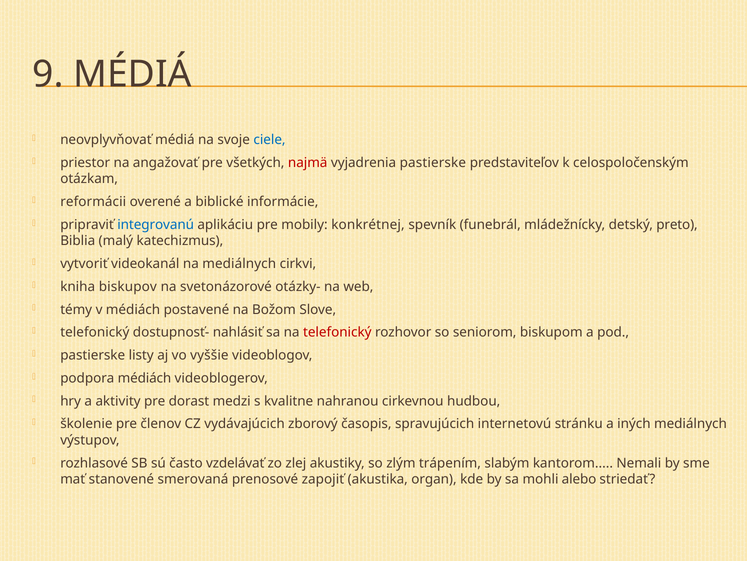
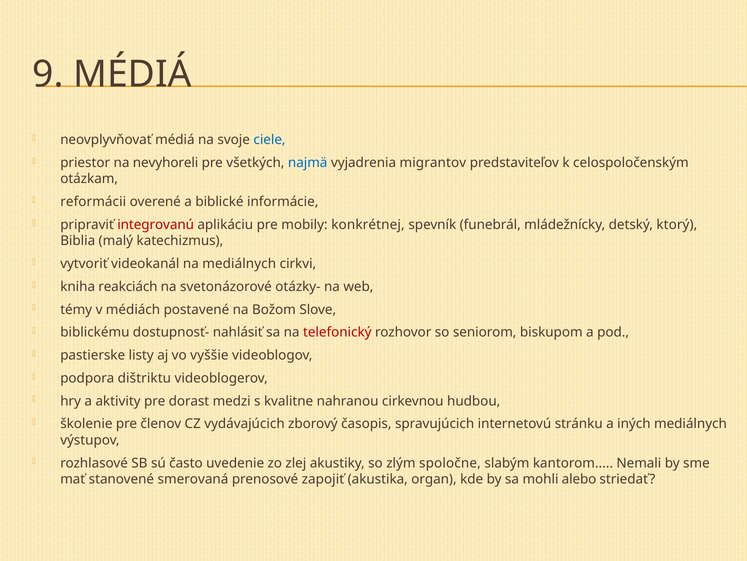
angažovať: angažovať -> nevyhoreli
najmä colour: red -> blue
vyjadrenia pastierske: pastierske -> migrantov
integrovanú colour: blue -> red
preto: preto -> ktorý
biskupov: biskupov -> reakciách
telefonický at (95, 332): telefonický -> biblickému
podpora médiách: médiách -> dištriktu
vzdelávať: vzdelávať -> uvedenie
trápením: trápením -> spoločne
